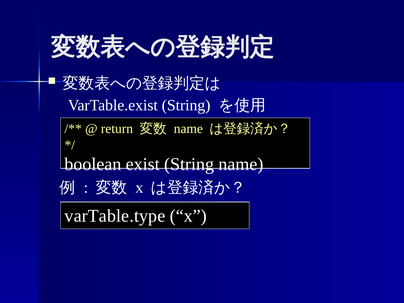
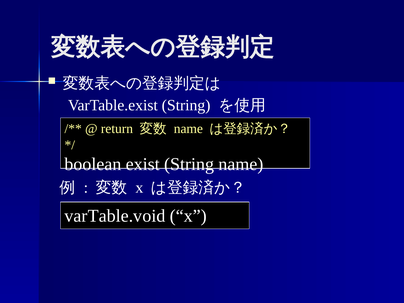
varTable.type: varTable.type -> varTable.void
